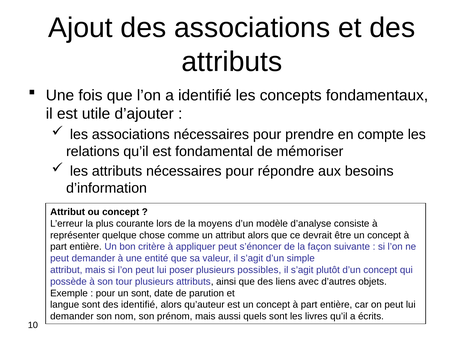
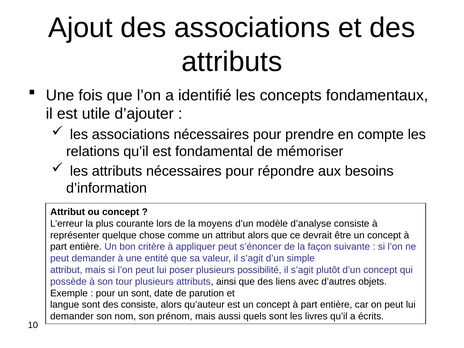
possibles: possibles -> possibilité
des identifié: identifié -> consiste
